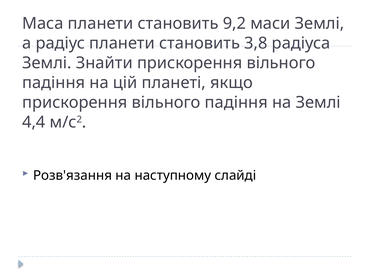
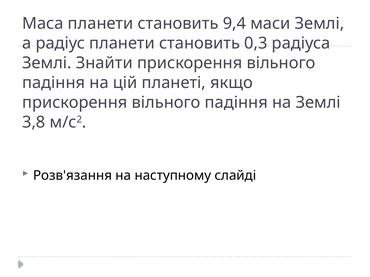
9,2: 9,2 -> 9,4
3,8: 3,8 -> 0,3
4,4: 4,4 -> 3,8
